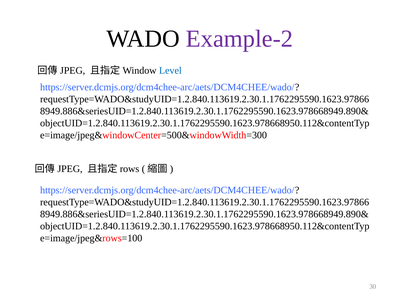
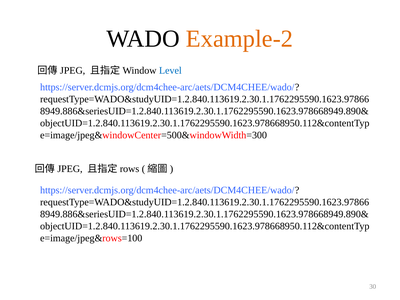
Example-2 colour: purple -> orange
